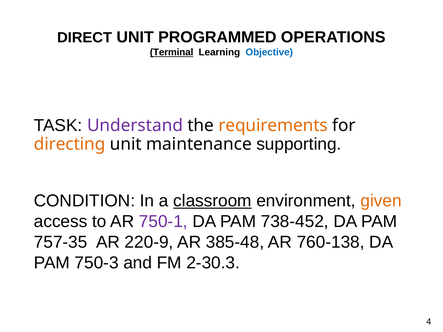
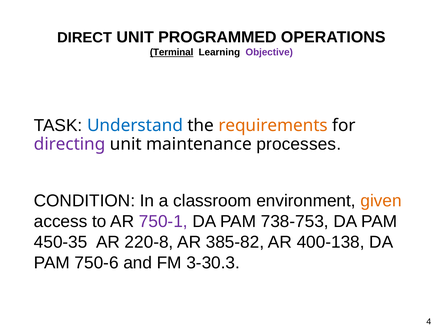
Objective colour: blue -> purple
Understand colour: purple -> blue
directing colour: orange -> purple
supporting: supporting -> processes
classroom underline: present -> none
738-452: 738-452 -> 738-753
757-35: 757-35 -> 450-35
220-9: 220-9 -> 220-8
385-48: 385-48 -> 385-82
760-138: 760-138 -> 400-138
750-3: 750-3 -> 750-6
2-30.3: 2-30.3 -> 3-30.3
